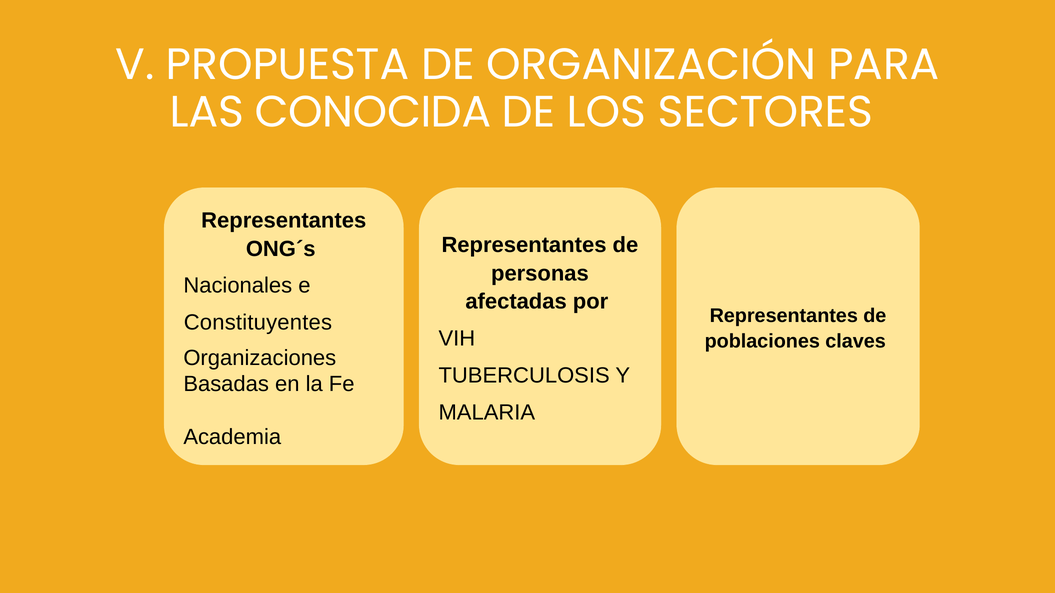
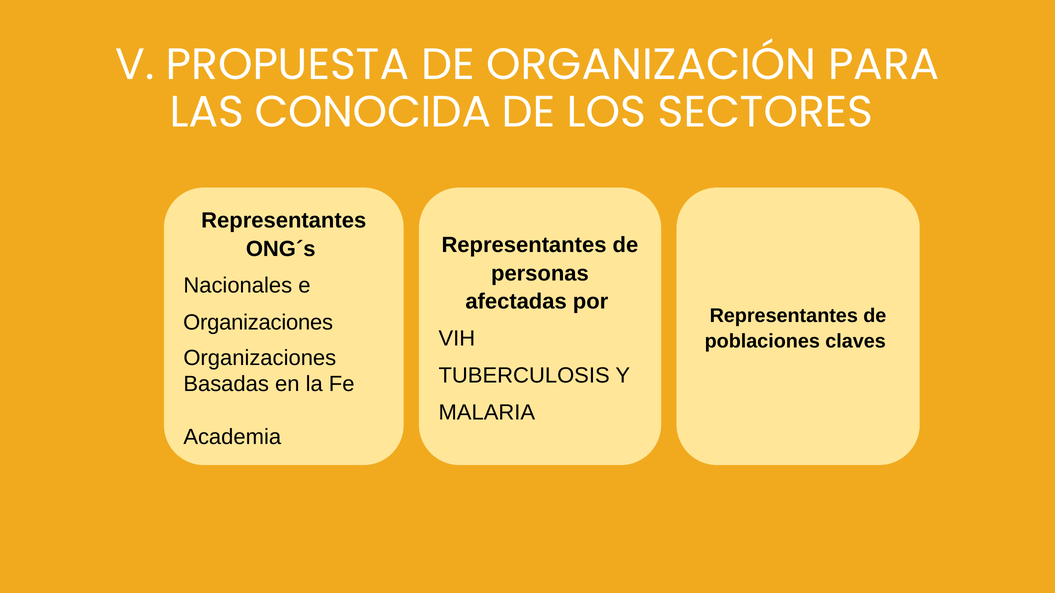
Constituyentes at (258, 323): Constituyentes -> Organizaciones
